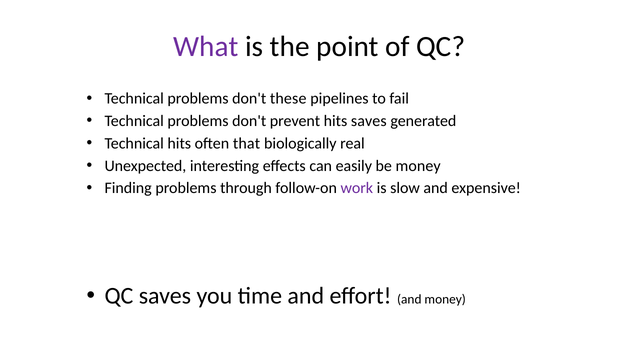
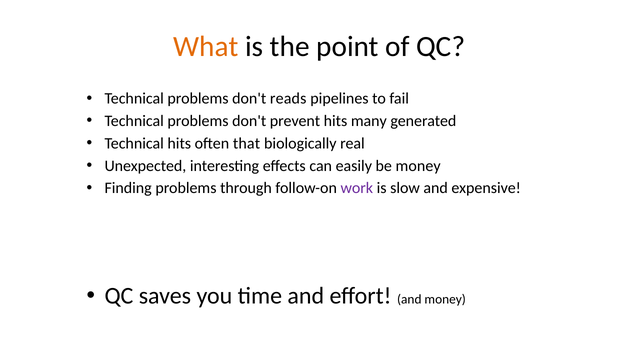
What colour: purple -> orange
these: these -> reads
hits saves: saves -> many
